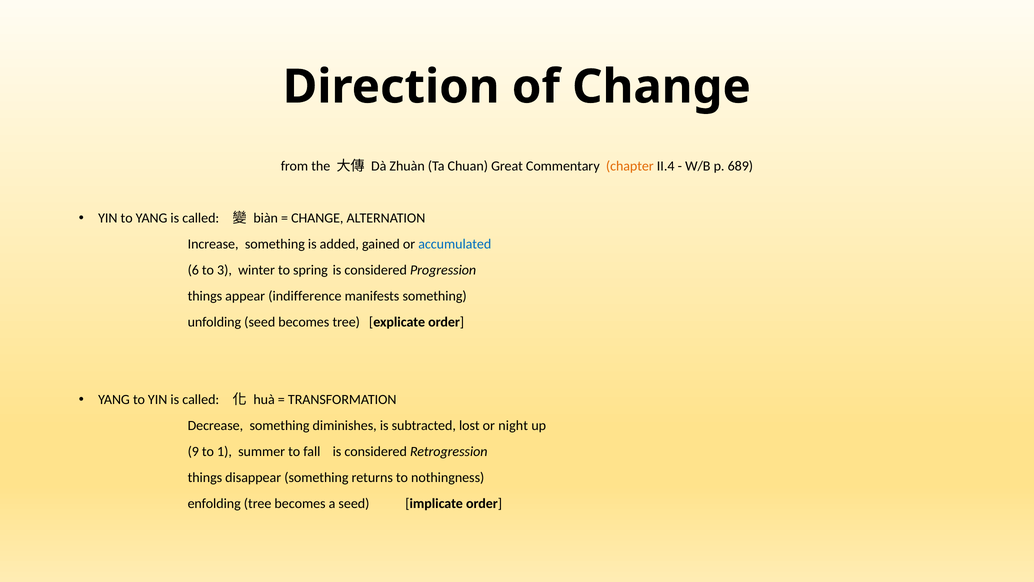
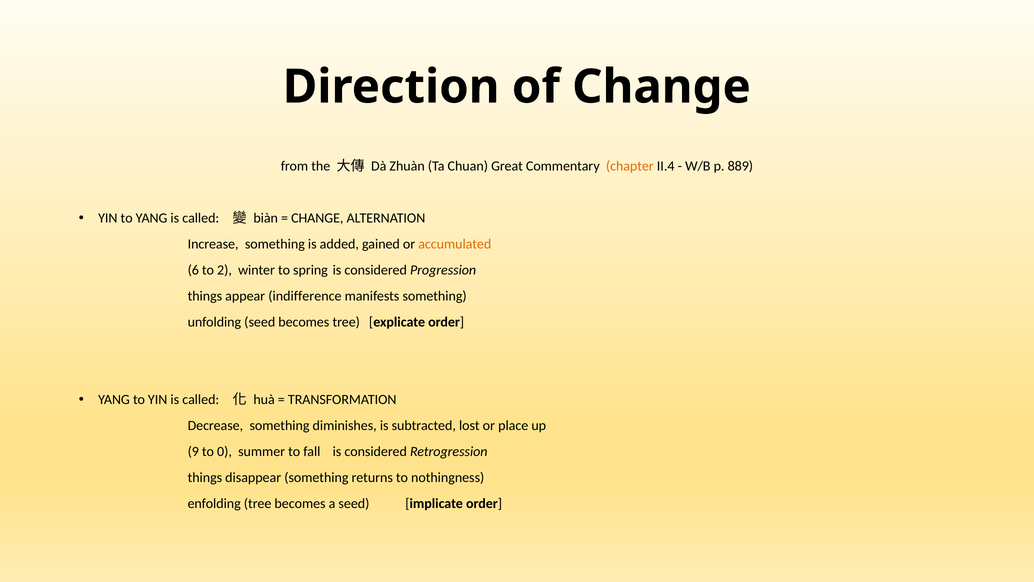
689: 689 -> 889
accumulated colour: blue -> orange
3: 3 -> 2
night: night -> place
1: 1 -> 0
